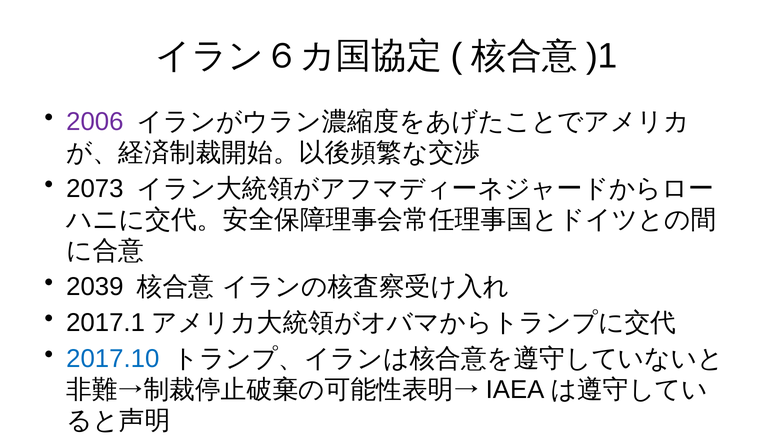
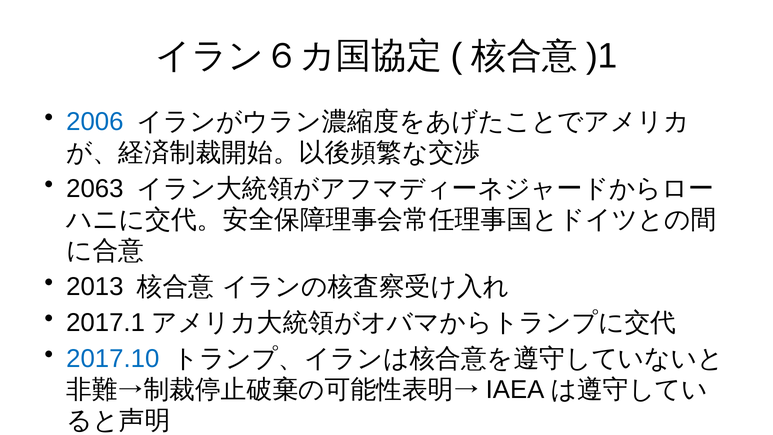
2006 colour: purple -> blue
2073: 2073 -> 2063
2039: 2039 -> 2013
